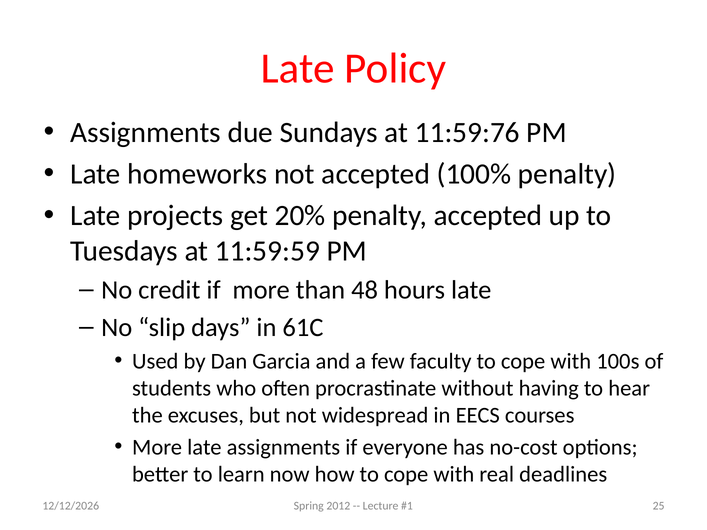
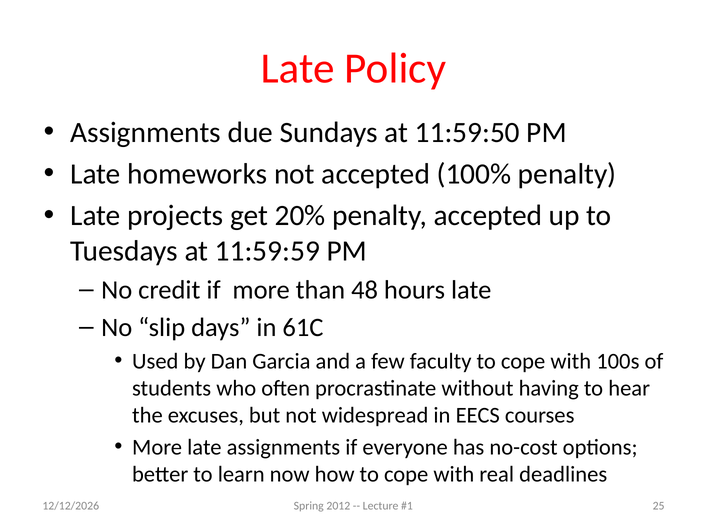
11:59:76: 11:59:76 -> 11:59:50
